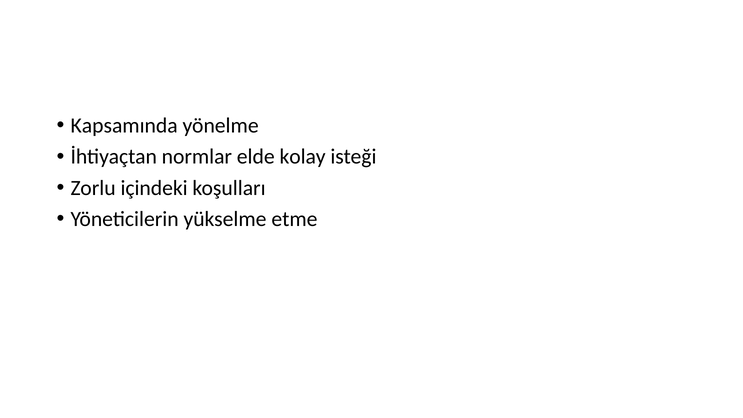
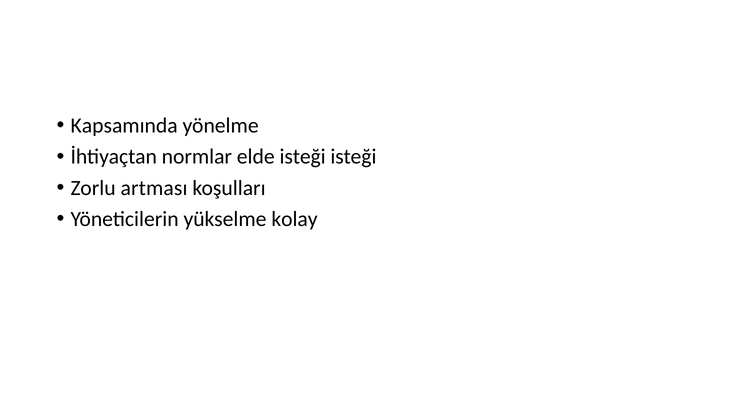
elde kolay: kolay -> isteği
içindeki: içindeki -> artması
etme: etme -> kolay
